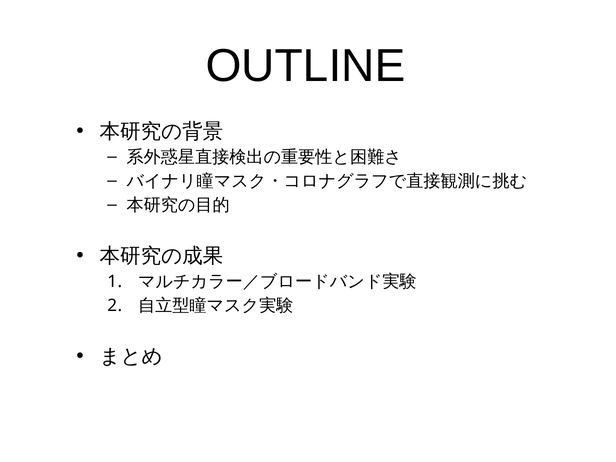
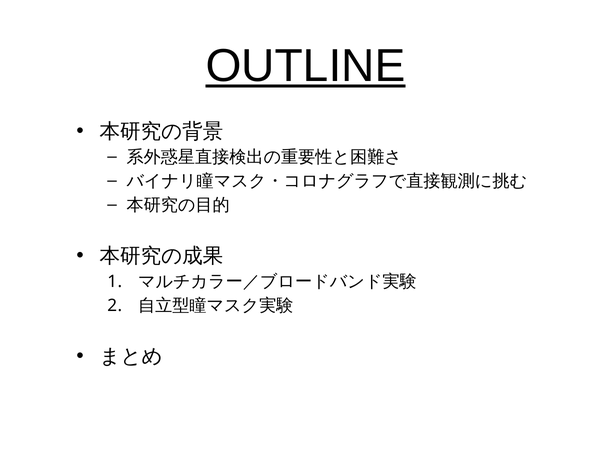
OUTLINE underline: none -> present
